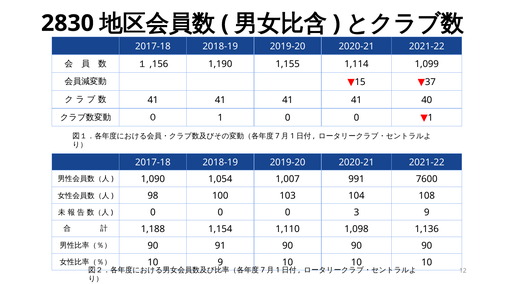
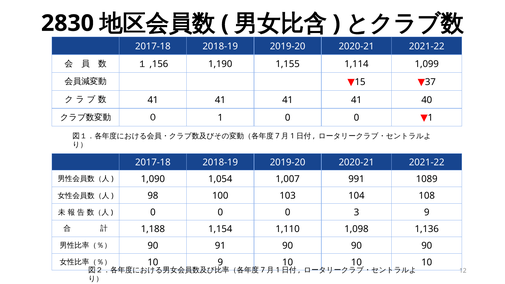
7600: 7600 -> 1089
